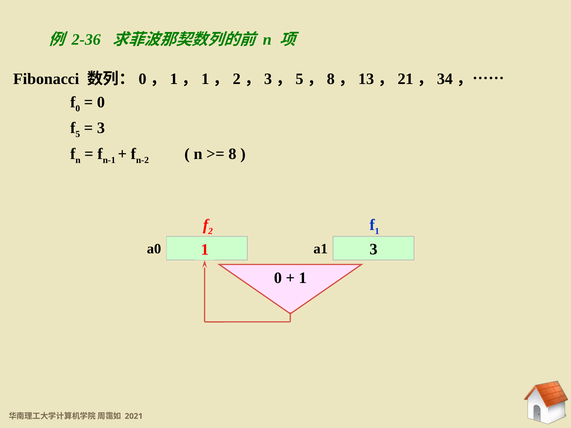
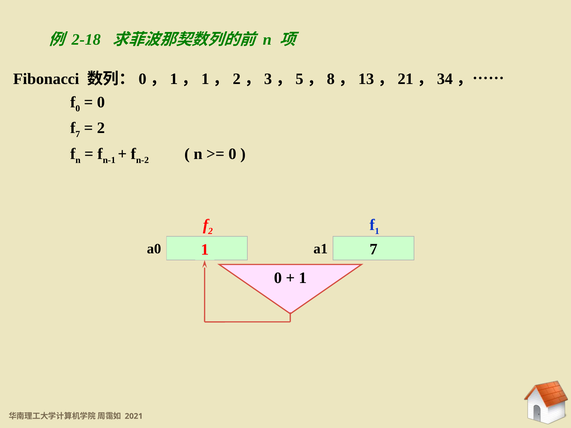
2-36: 2-36 -> 2-18
5 at (78, 134): 5 -> 7
3 at (101, 128): 3 -> 2
8 at (232, 154): 8 -> 0
a0 3: 3 -> 7
